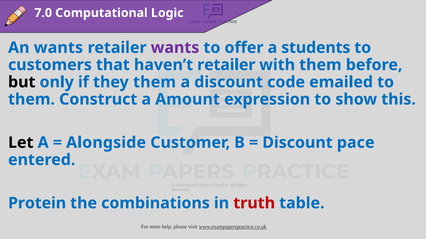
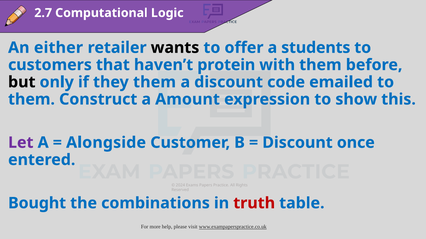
7.0: 7.0 -> 2.7
An wants: wants -> either
wants at (175, 48) colour: purple -> black
haven’t retailer: retailer -> protein
Let colour: black -> purple
pace: pace -> once
Protein: Protein -> Bought
